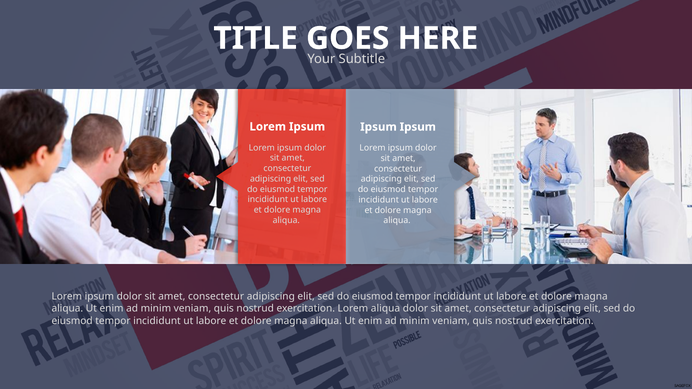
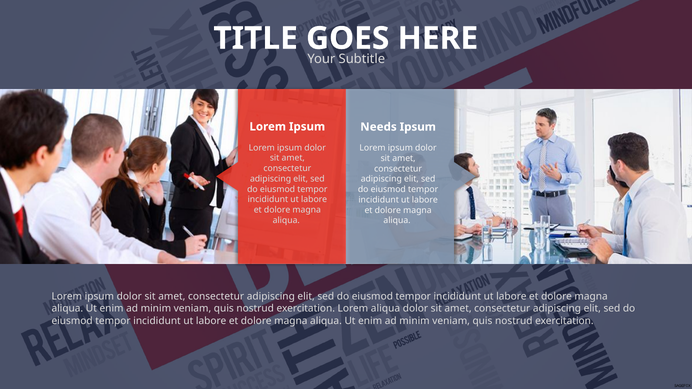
Ipsum at (378, 127): Ipsum -> Needs
